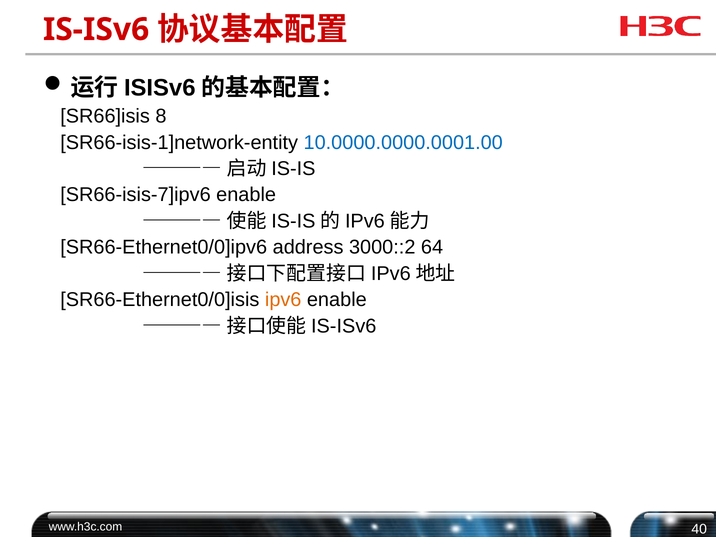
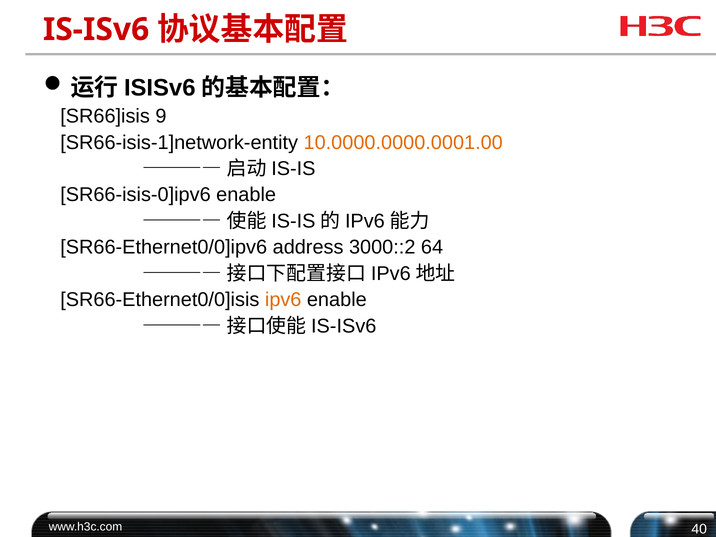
8: 8 -> 9
10.0000.0000.0001.00 colour: blue -> orange
SR66-isis-7]ipv6: SR66-isis-7]ipv6 -> SR66-isis-0]ipv6
